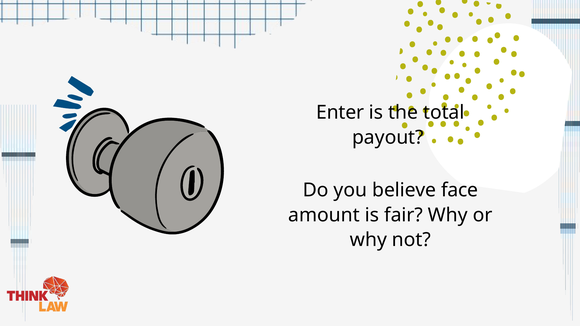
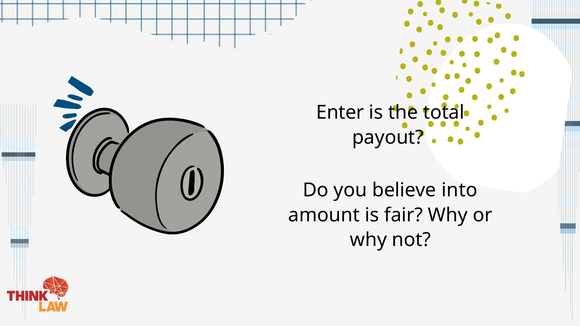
face: face -> into
